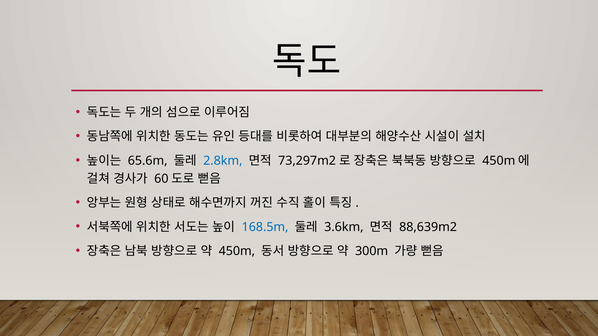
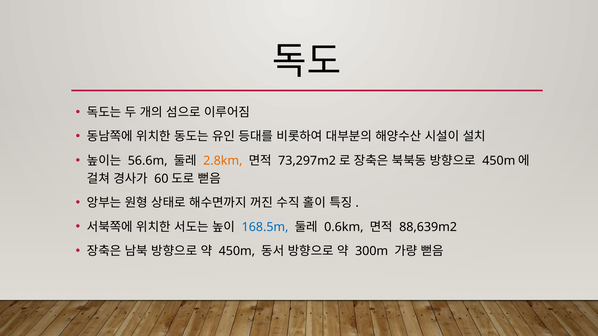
65.6m: 65.6m -> 56.6m
2.8km colour: blue -> orange
3.6km: 3.6km -> 0.6km
